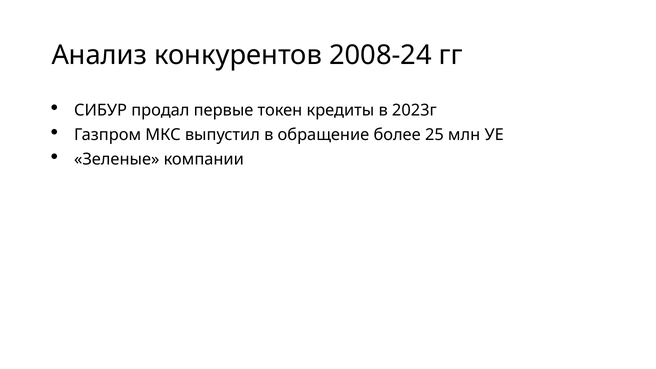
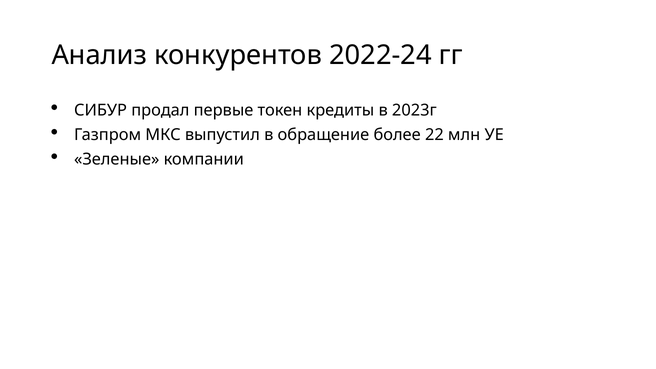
2008-24: 2008-24 -> 2022-24
25: 25 -> 22
